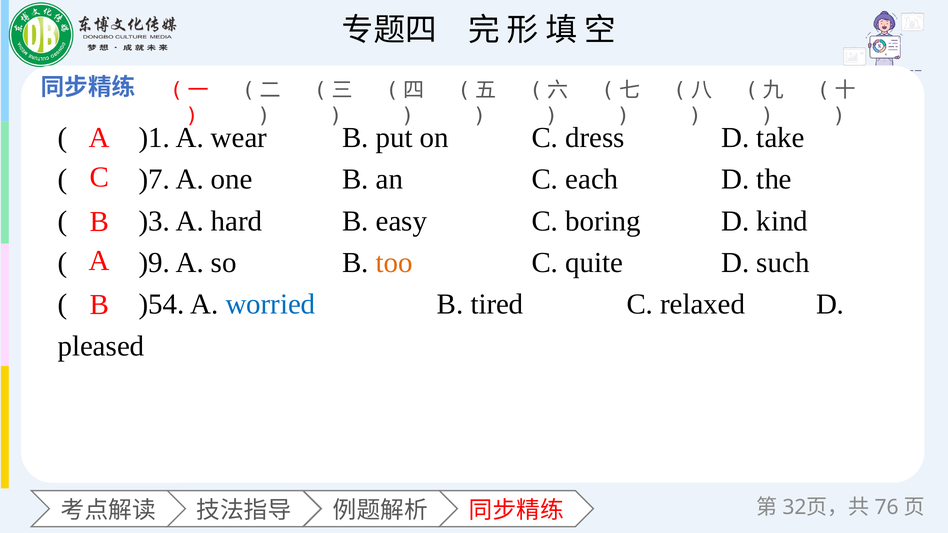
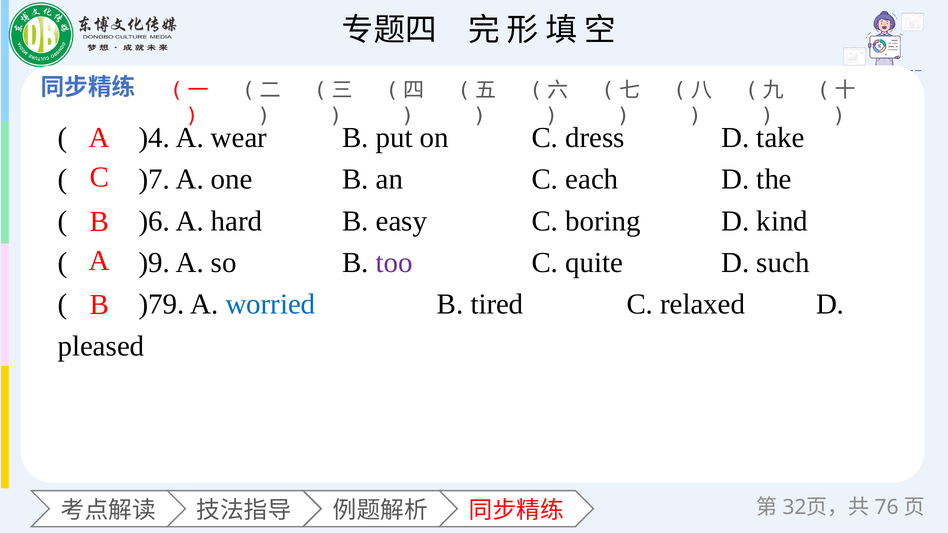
)1: )1 -> )4
)3: )3 -> )6
too colour: orange -> purple
)54: )54 -> )79
